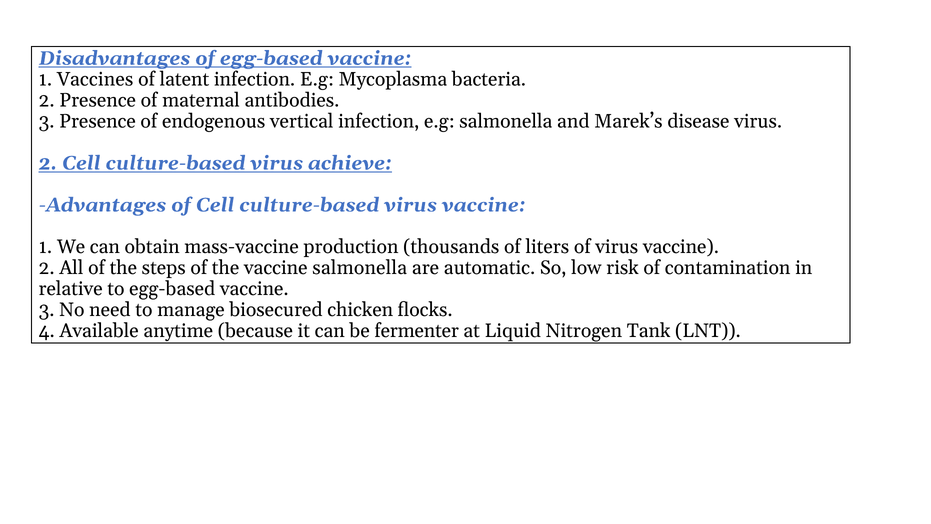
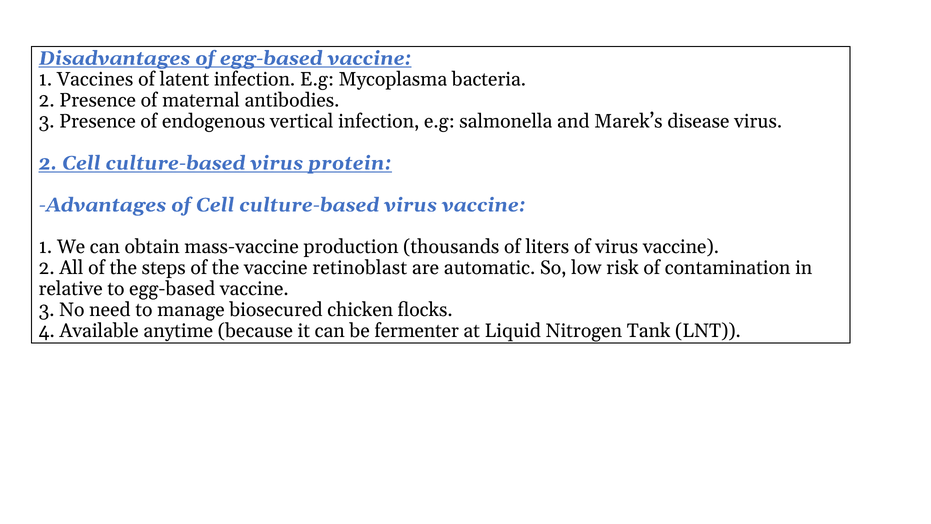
achieve: achieve -> protein
vaccine salmonella: salmonella -> retinoblast
